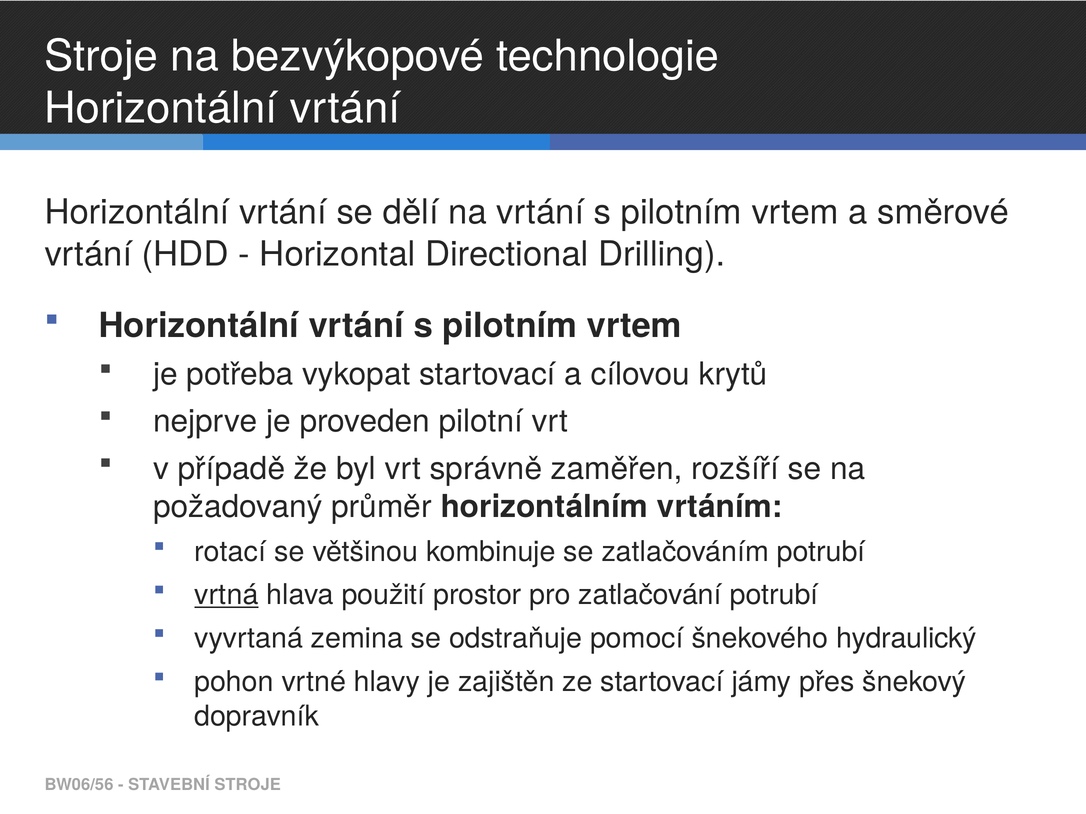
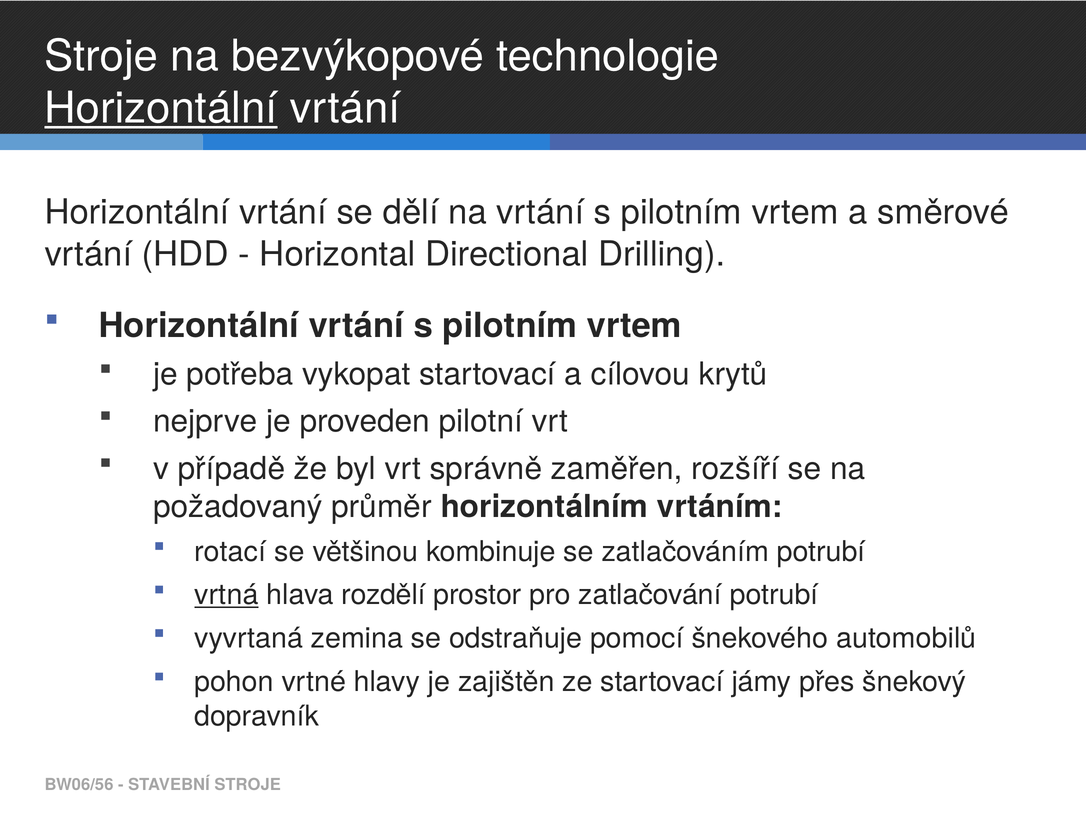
Horizontální at (161, 109) underline: none -> present
použití: použití -> rozdělí
hydraulický: hydraulický -> automobilů
